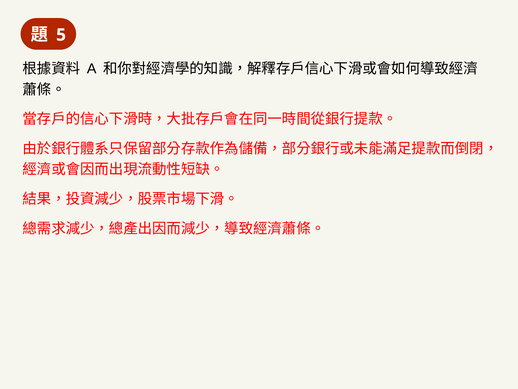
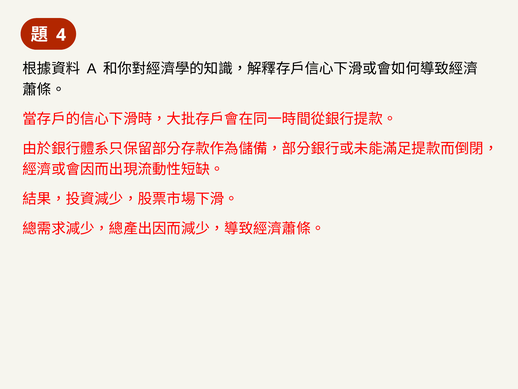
5: 5 -> 4
